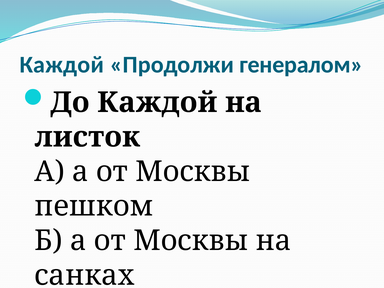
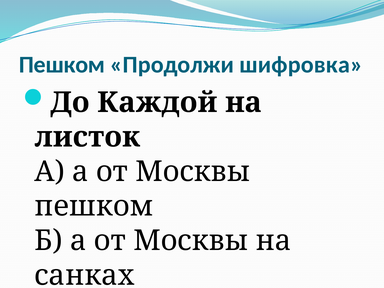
Каждой at (62, 65): Каждой -> Пешком
генералом: генералом -> шифровка
